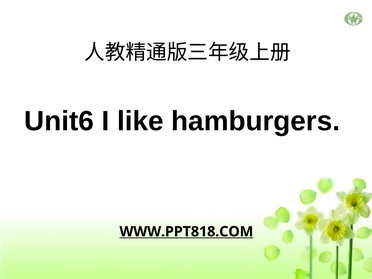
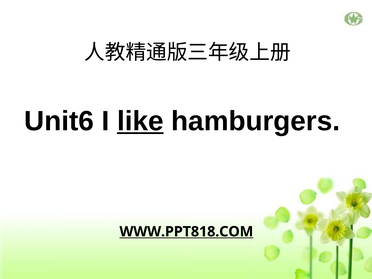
like underline: none -> present
